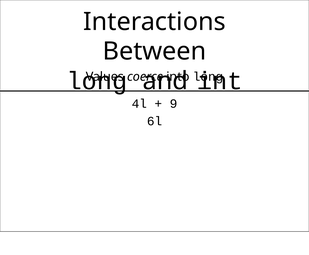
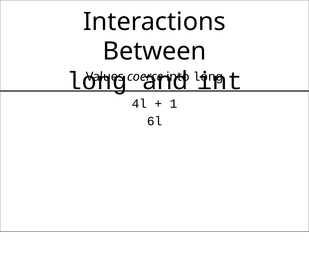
9: 9 -> 1
